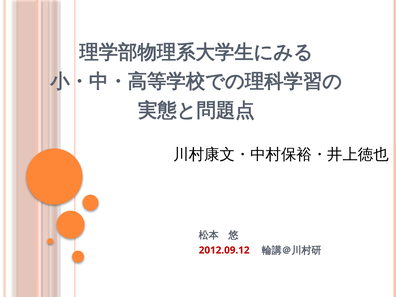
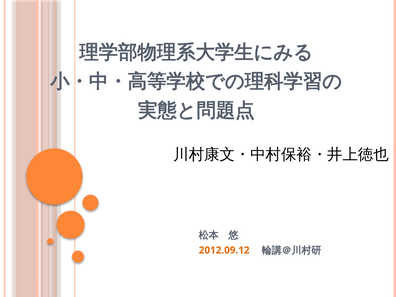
2012.09.12 colour: red -> orange
